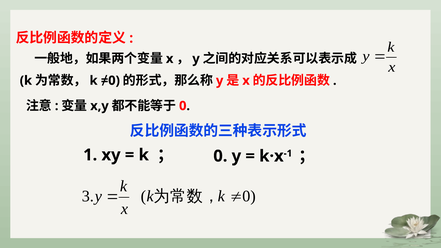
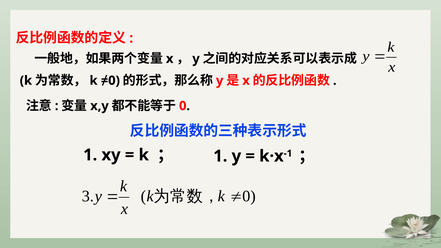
0 at (220, 156): 0 -> 1
